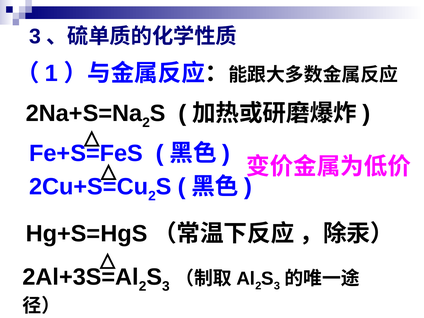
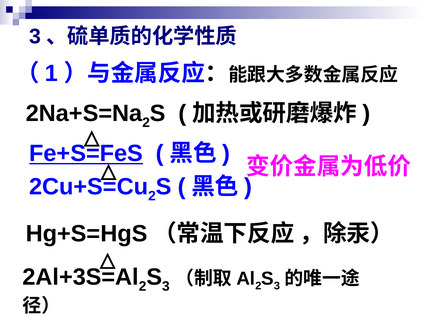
Fe+S=FeS underline: none -> present
